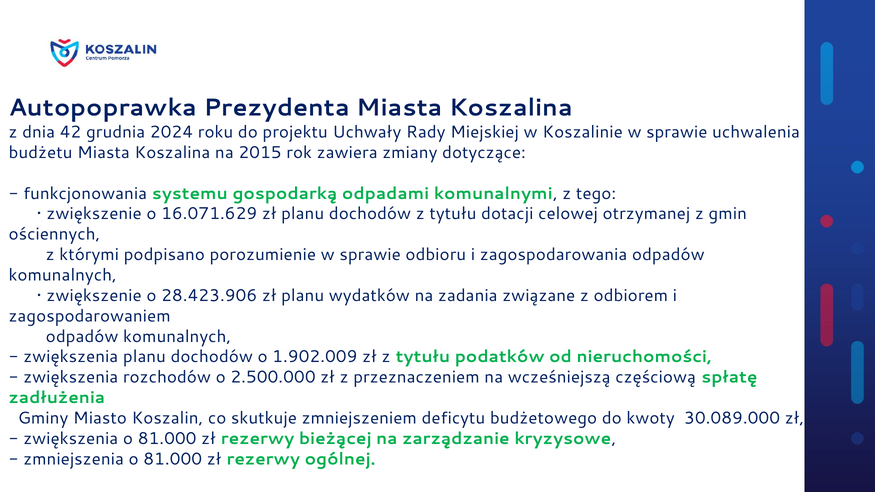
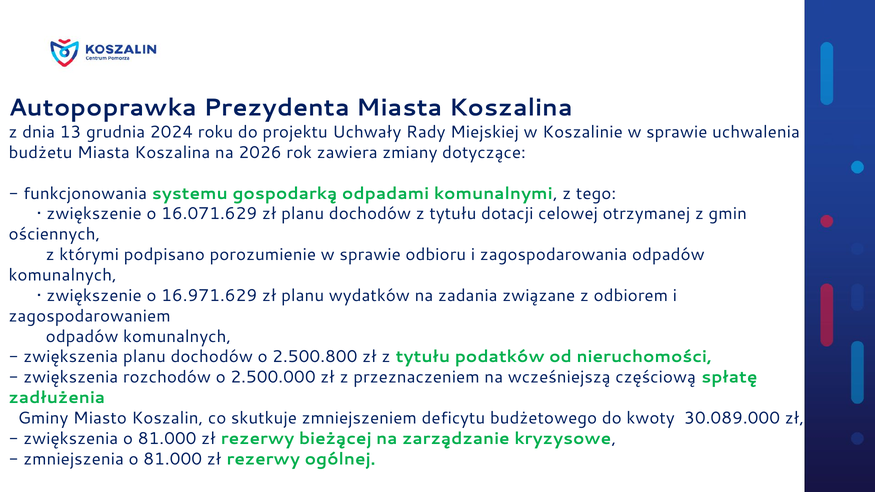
42: 42 -> 13
2015: 2015 -> 2026
28.423.906: 28.423.906 -> 16.971.629
1.902.009: 1.902.009 -> 2.500.800
